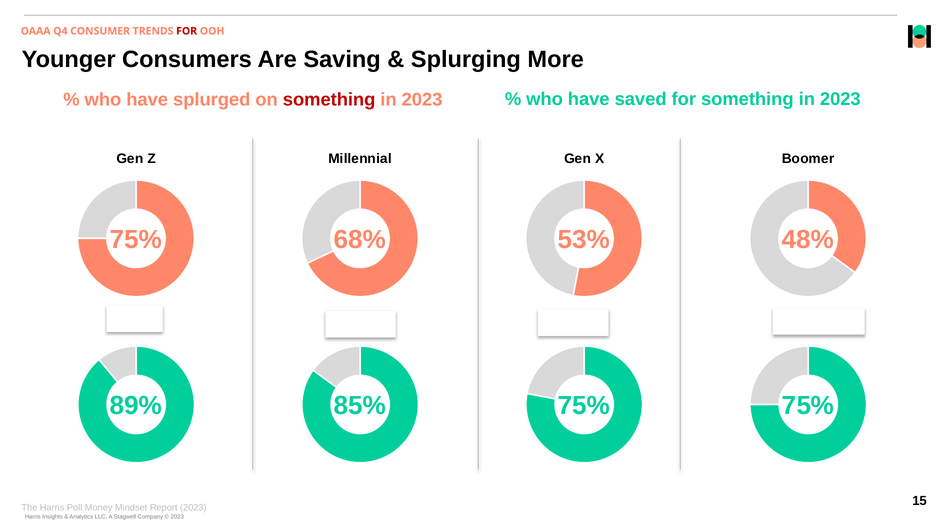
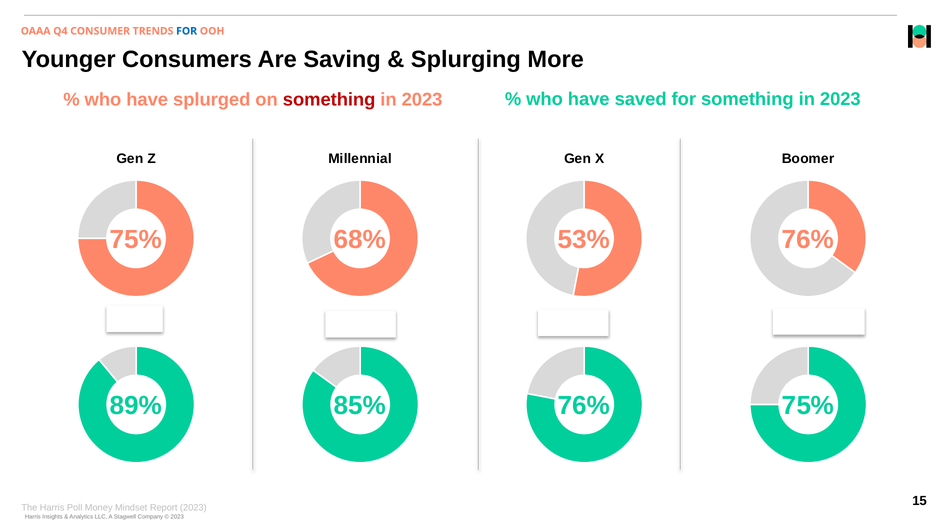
FOR at (187, 31) colour: red -> blue
48% at (808, 240): 48% -> 76%
75% at (584, 406): 75% -> 76%
